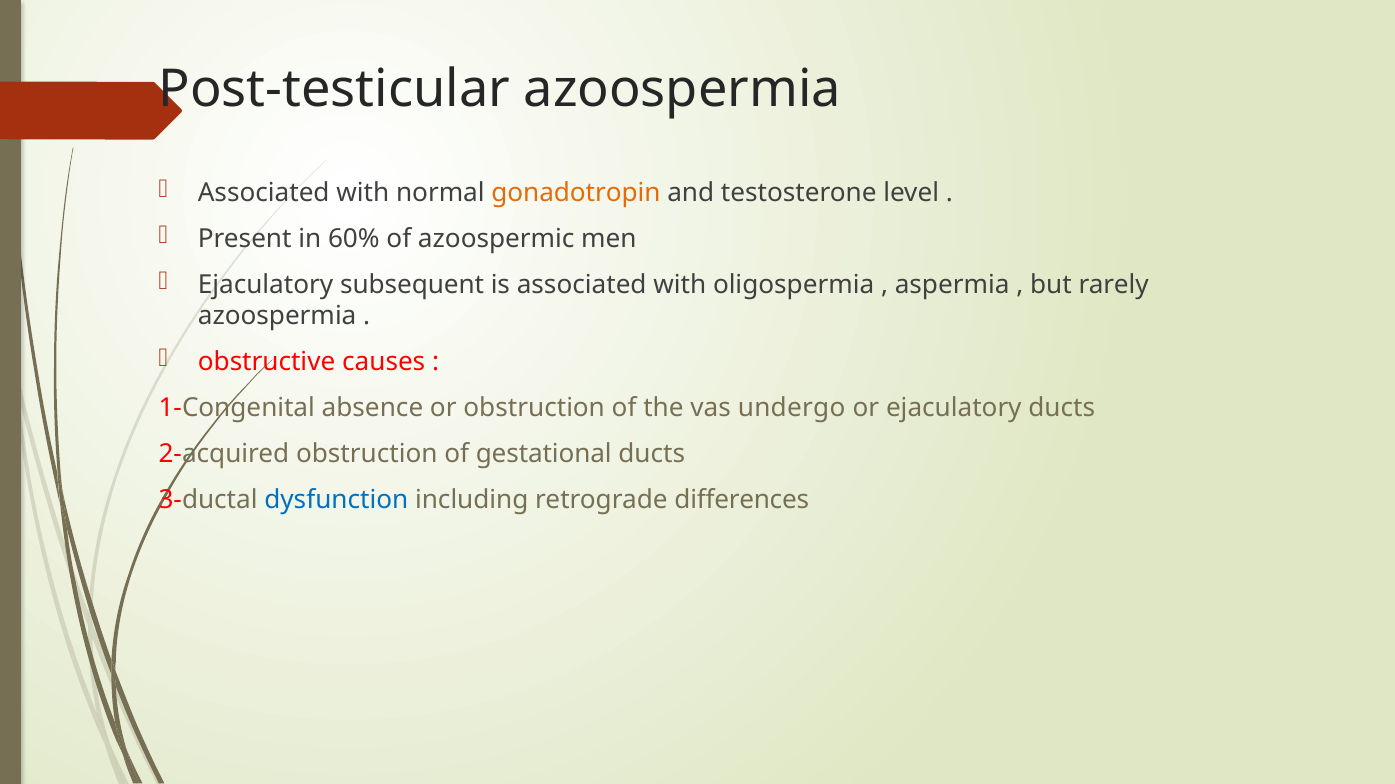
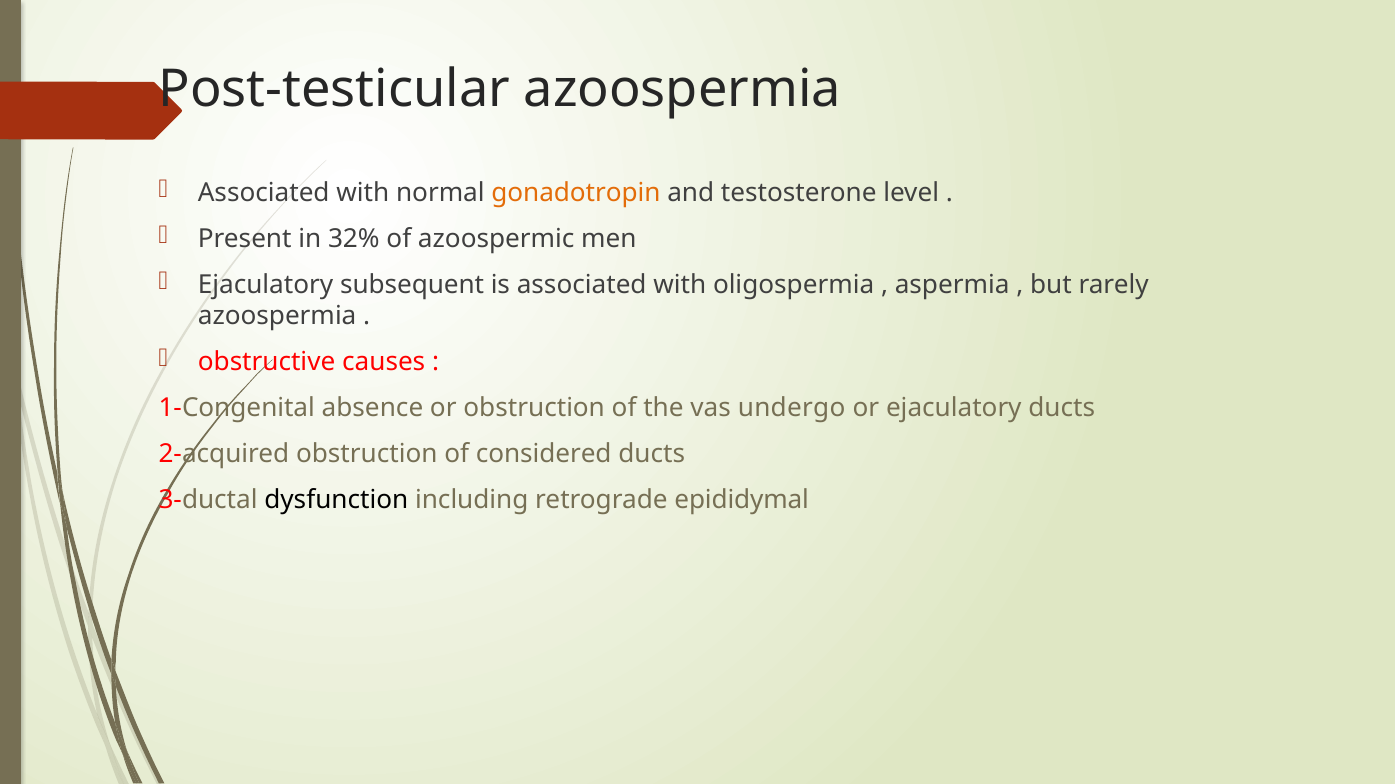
60%: 60% -> 32%
gestational: gestational -> considered
dysfunction colour: blue -> black
differences: differences -> epididymal
